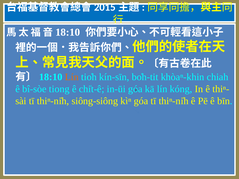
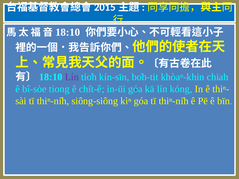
Lín at (72, 77) colour: orange -> purple
